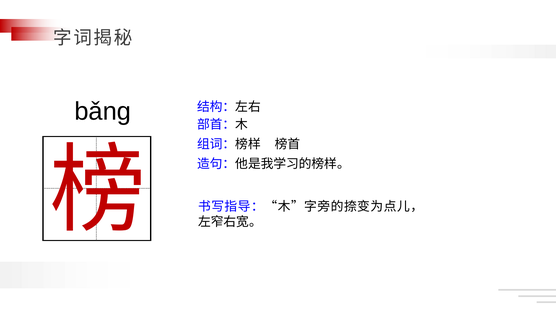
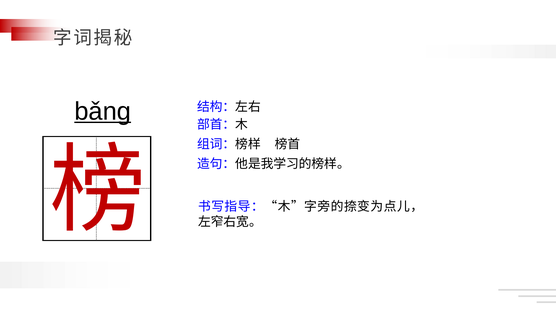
bǎng underline: none -> present
